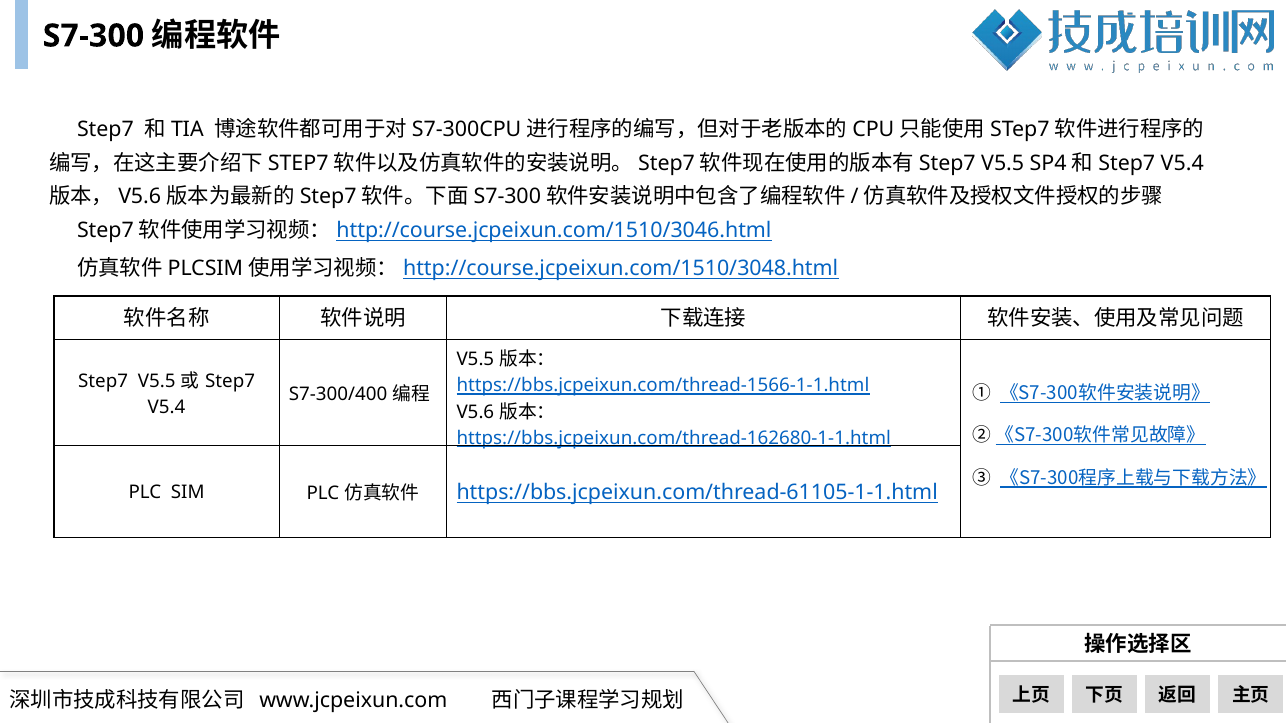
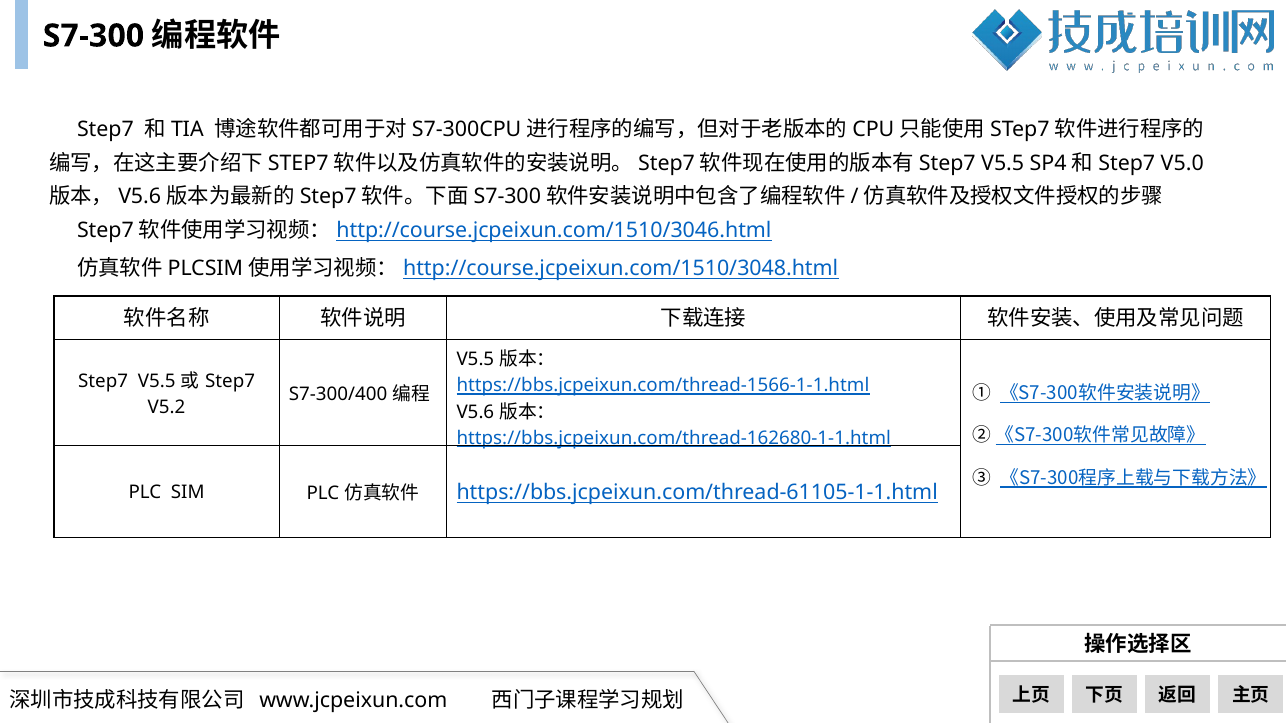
V5.4 at (1182, 163): V5.4 -> V5.0
V5.4 at (167, 407): V5.4 -> V5.2
